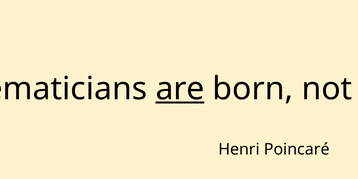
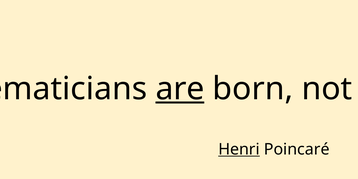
Henri underline: none -> present
